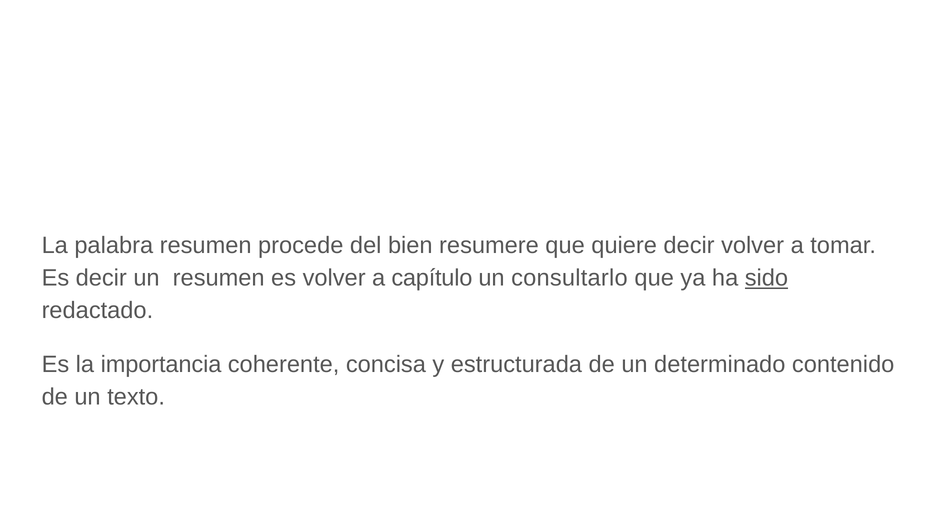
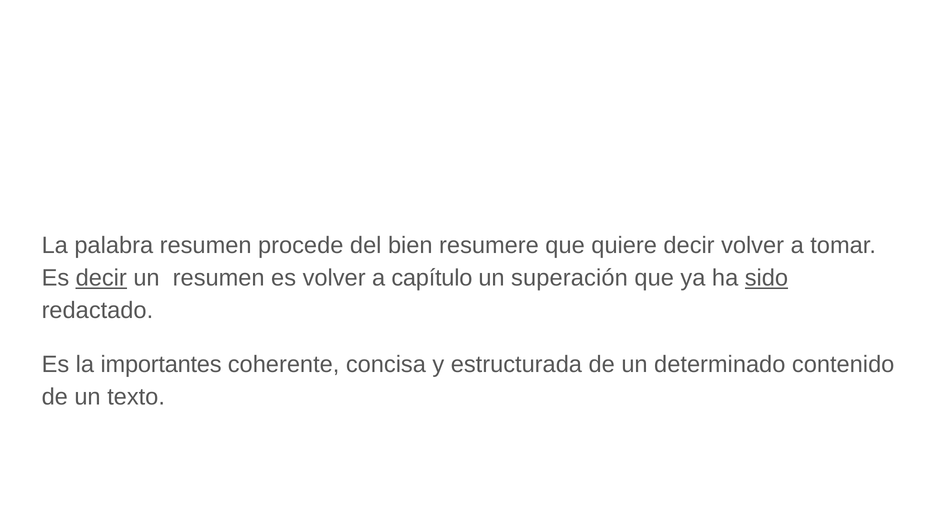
decir at (101, 278) underline: none -> present
consultarlo: consultarlo -> superación
importancia: importancia -> importantes
